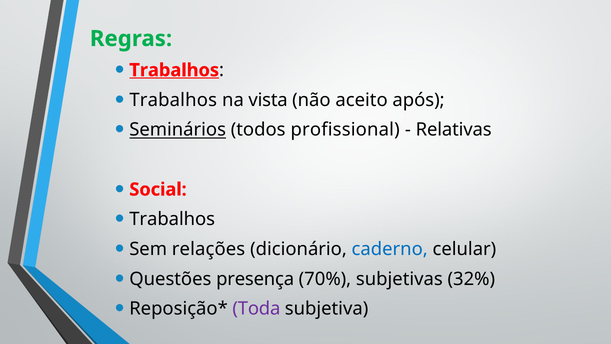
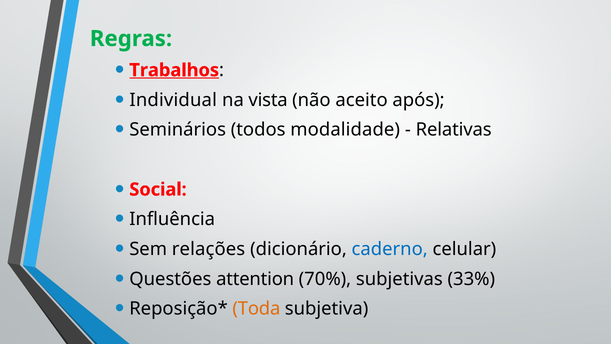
Trabalhos at (173, 100): Trabalhos -> Individual
Seminários underline: present -> none
profissional: profissional -> modalidade
Trabalhos at (172, 219): Trabalhos -> Influência
presença: presença -> attention
32%: 32% -> 33%
Toda colour: purple -> orange
